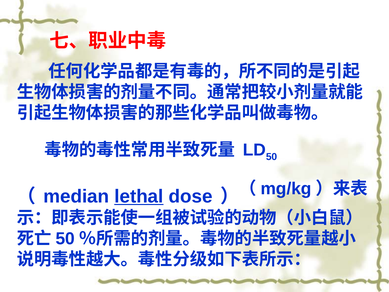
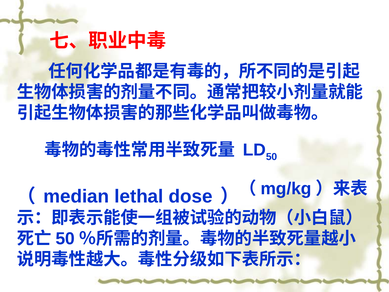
lethal underline: present -> none
